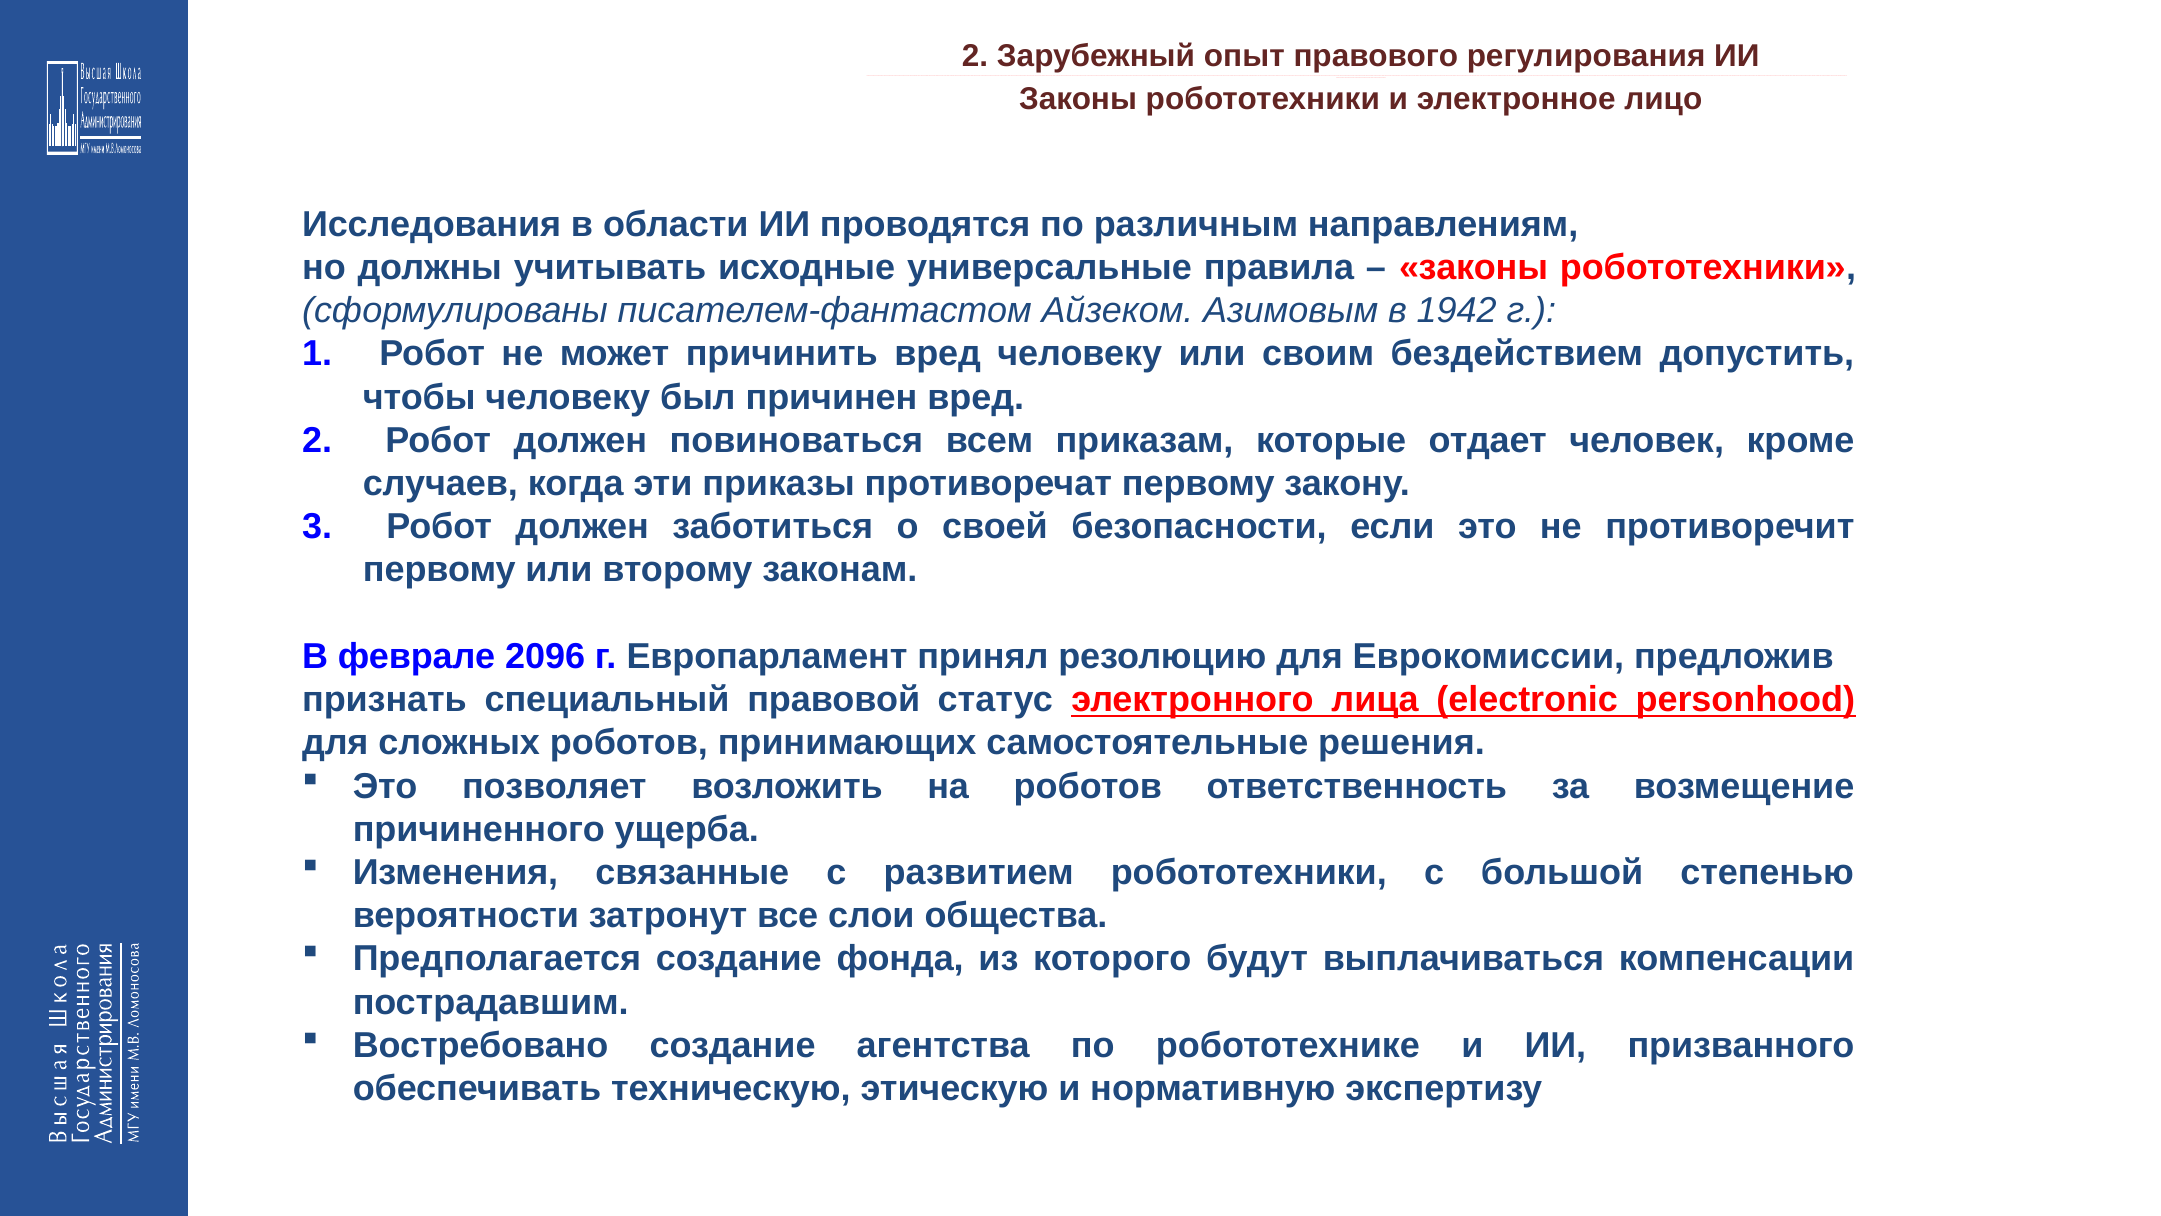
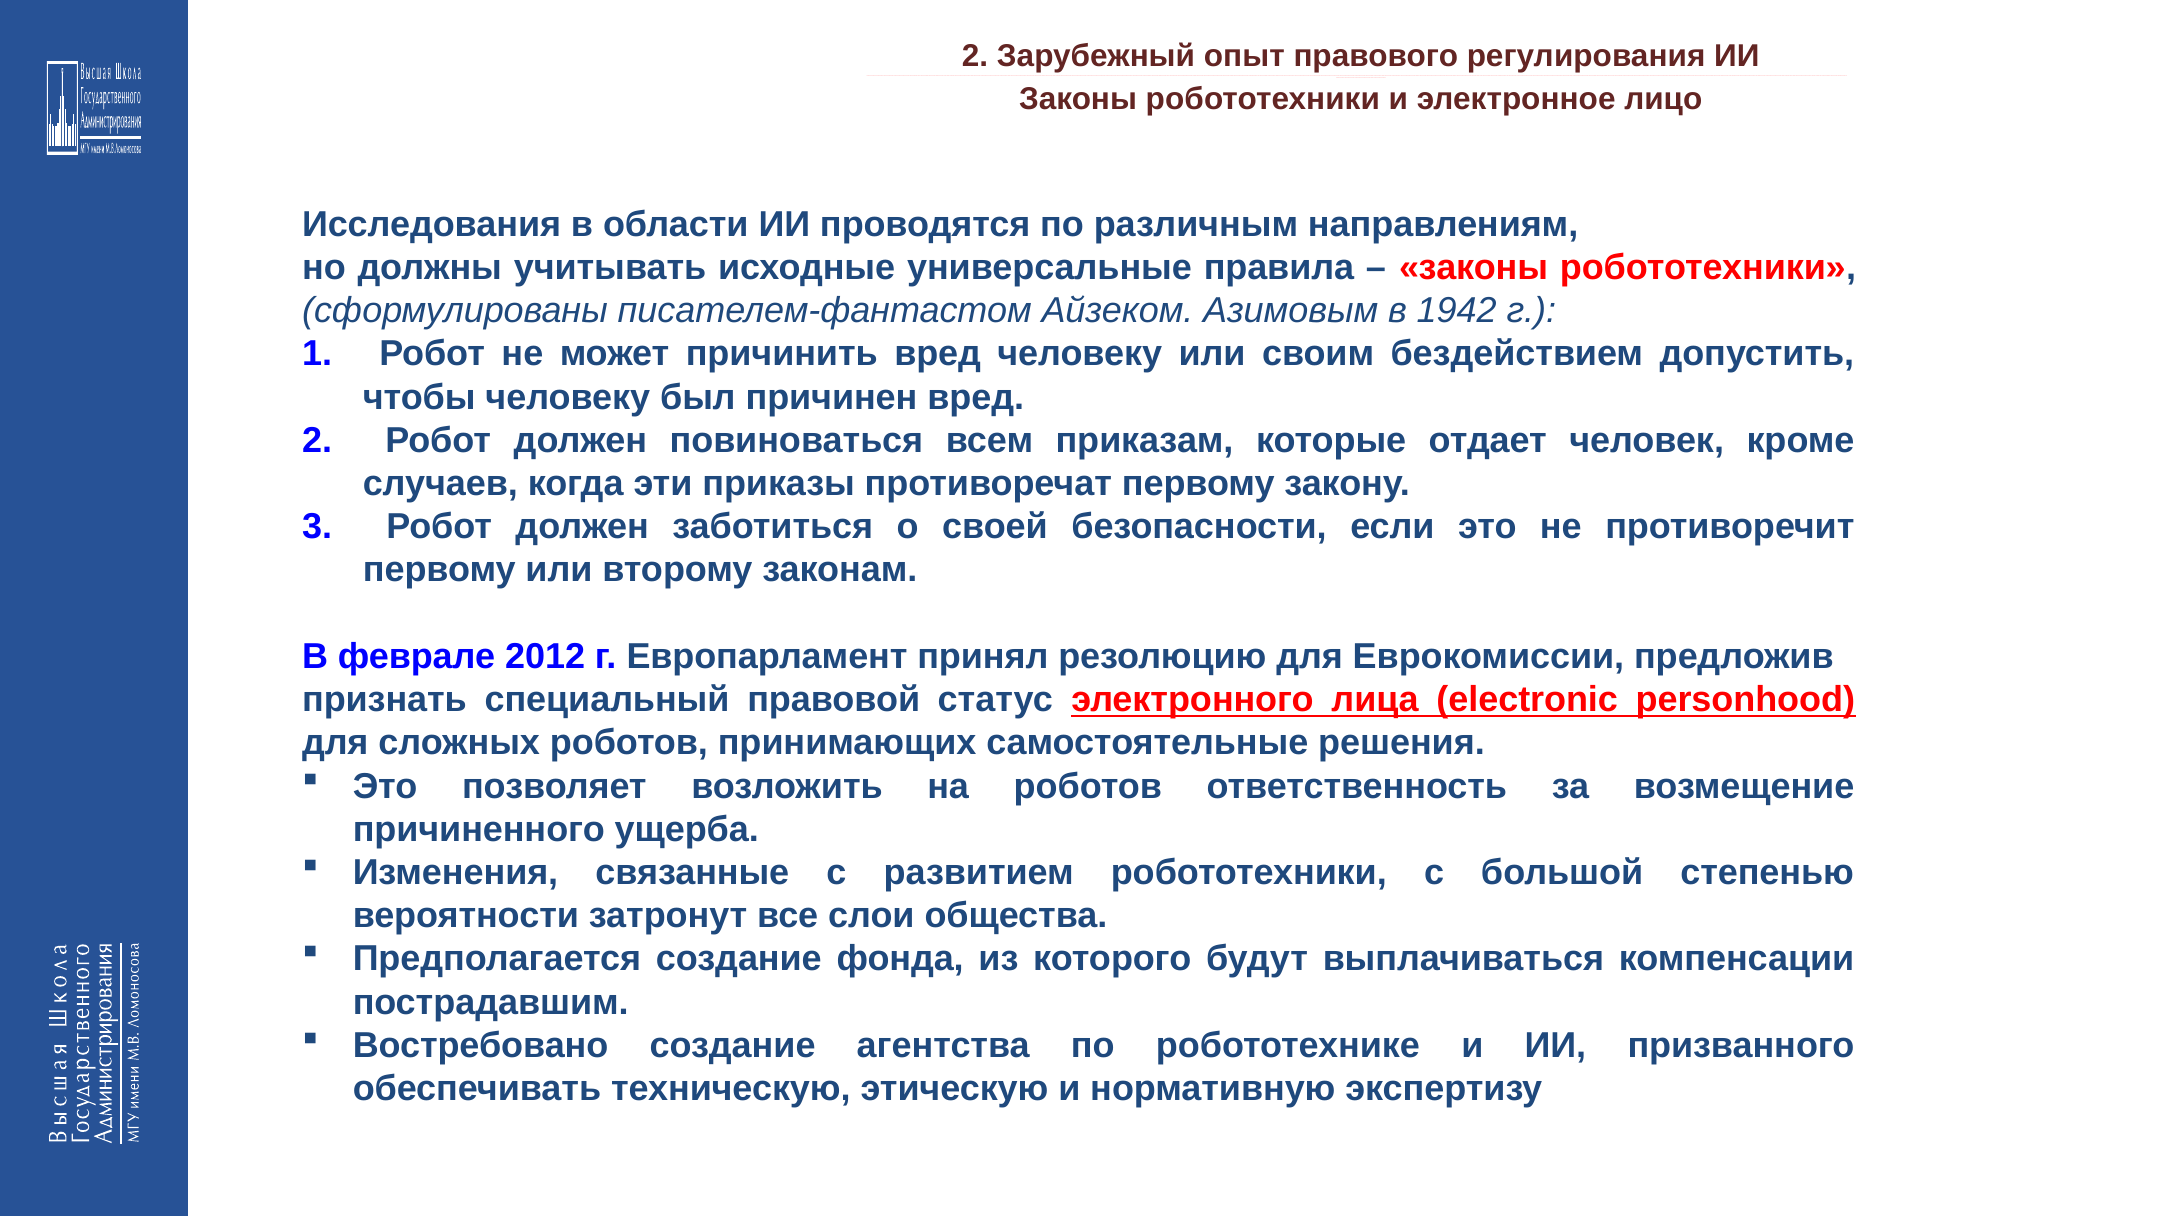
2096: 2096 -> 2012
